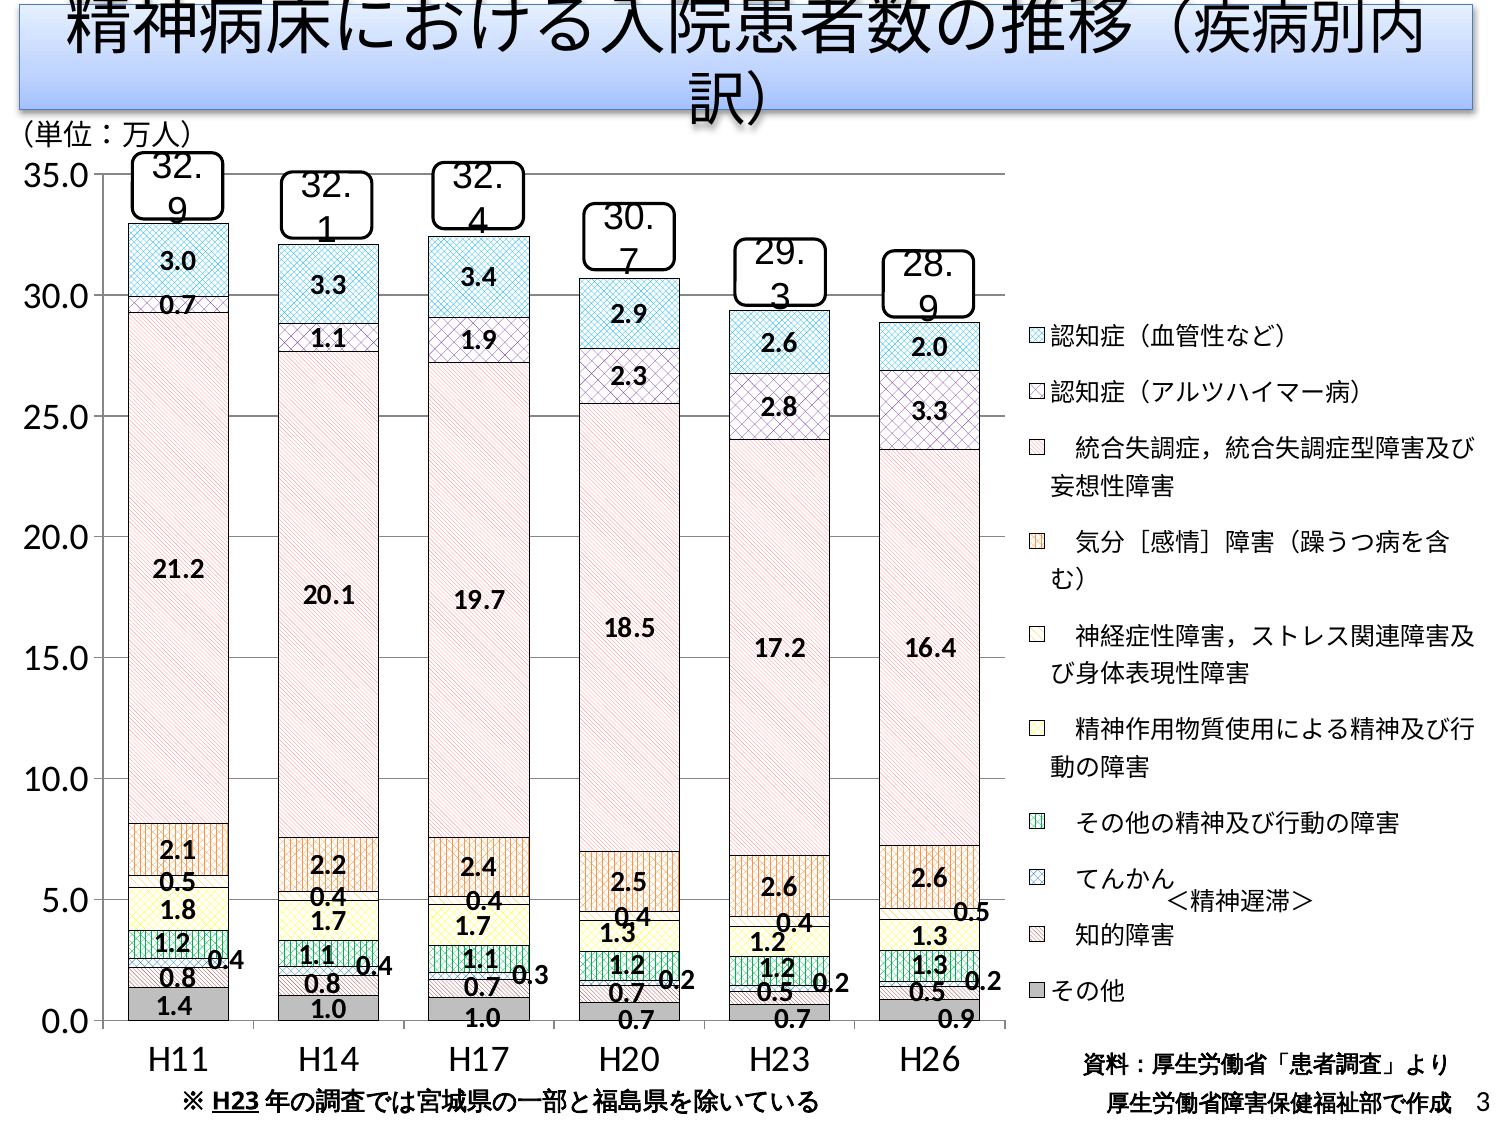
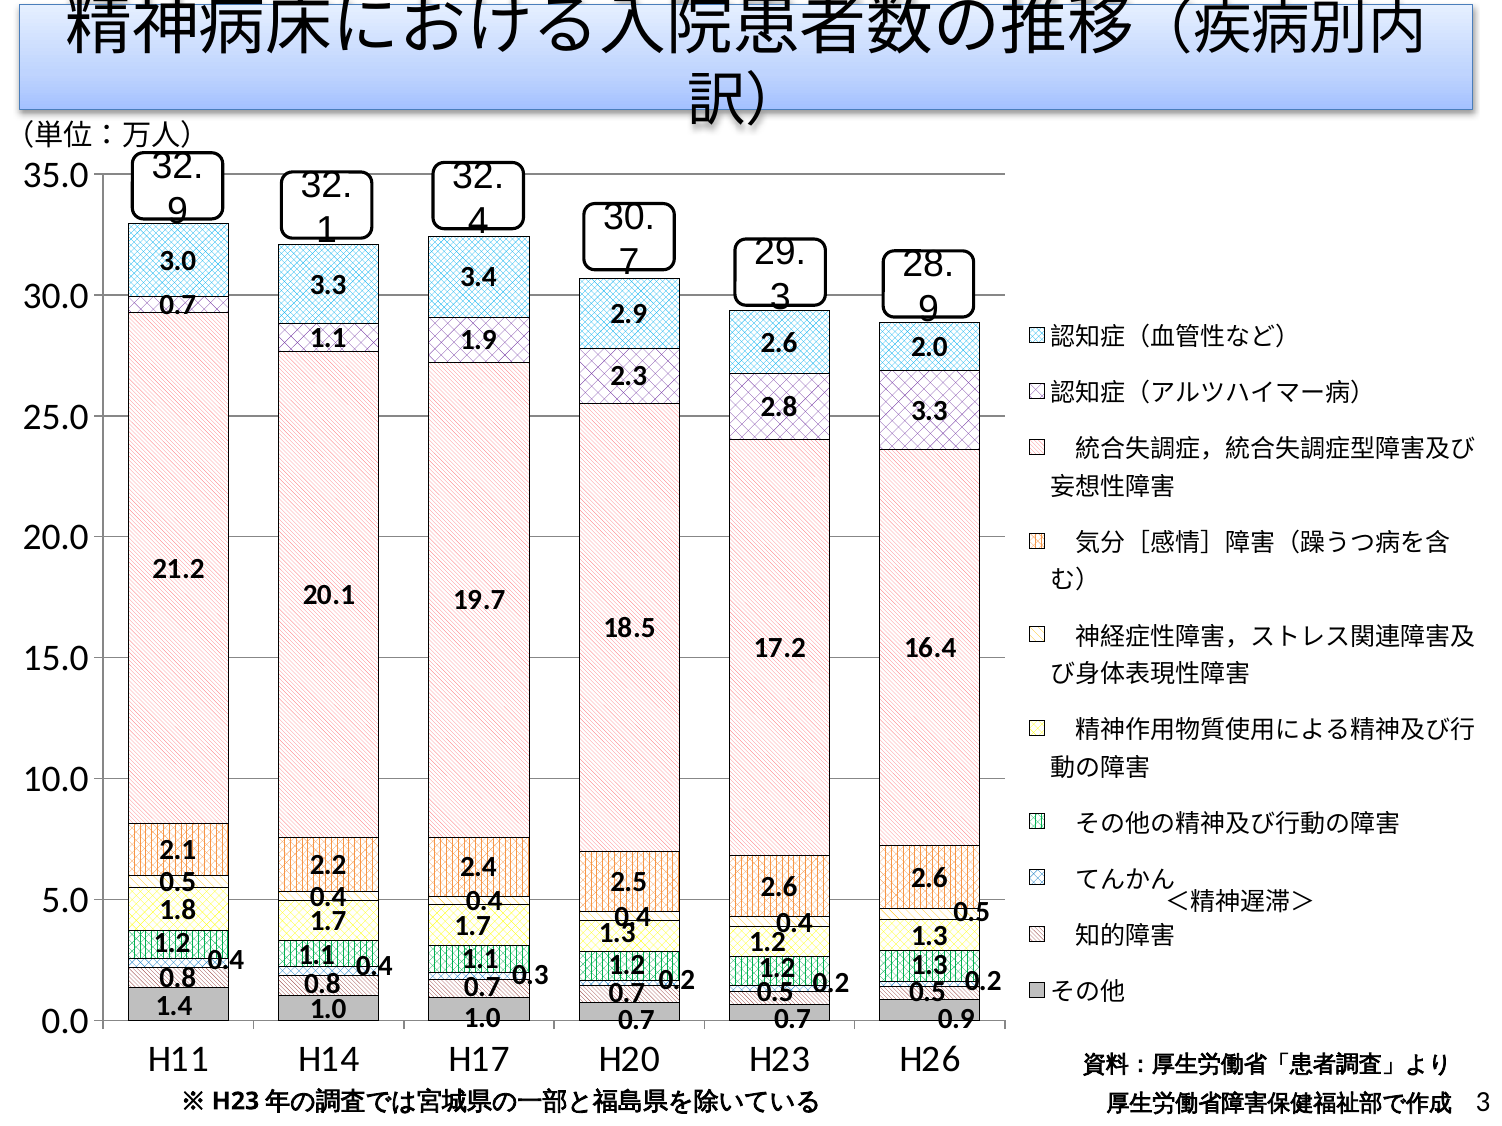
H23 at (236, 1102) underline: present -> none
